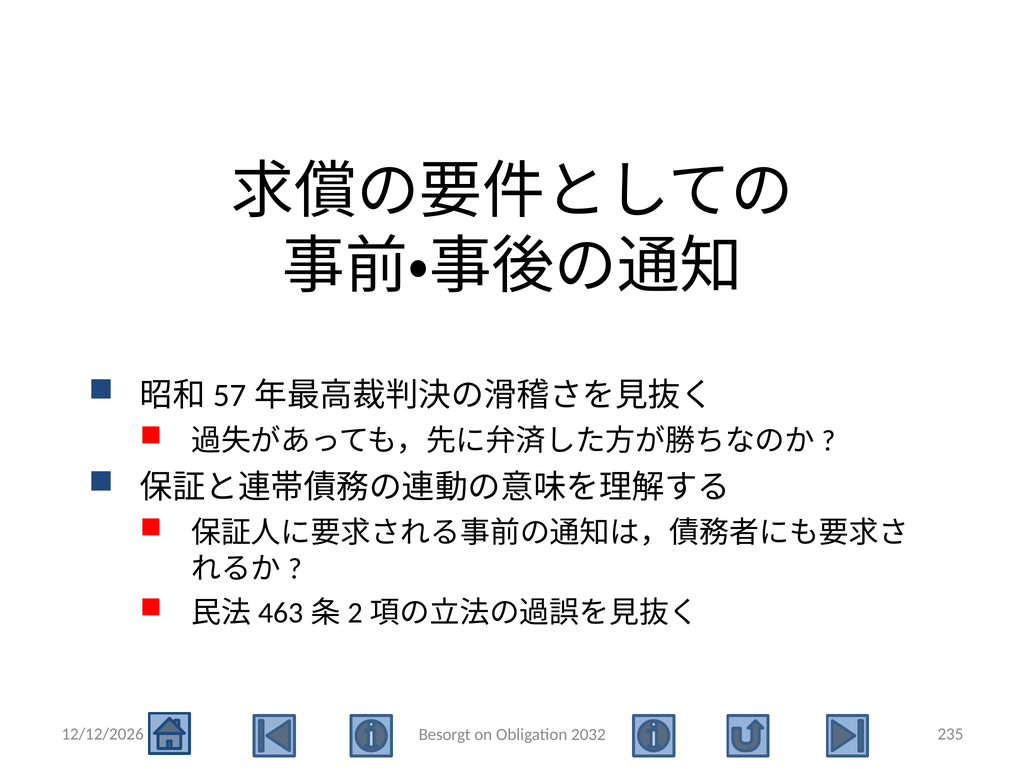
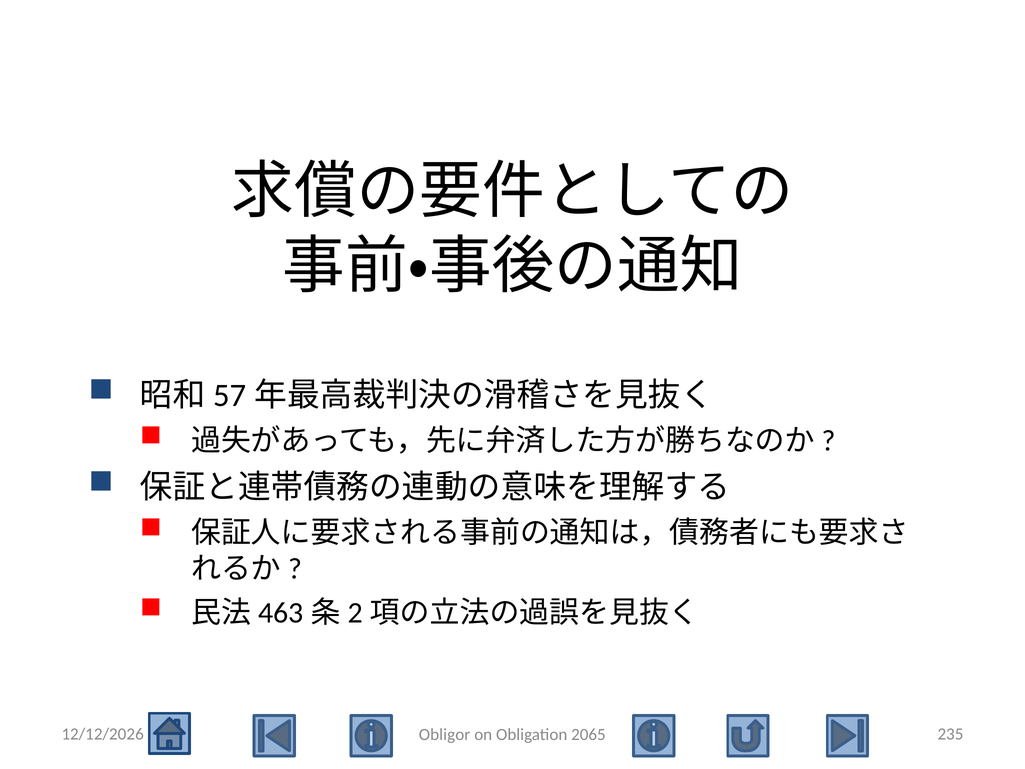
Besorgt: Besorgt -> Obligor
2032: 2032 -> 2065
